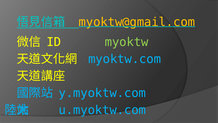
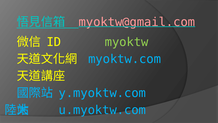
myoktw@gmail.com colour: yellow -> pink
